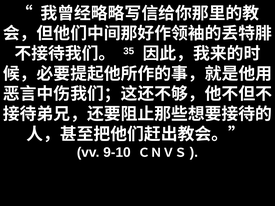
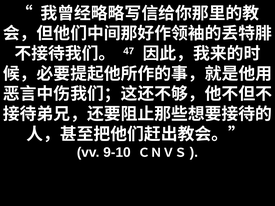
35: 35 -> 47
